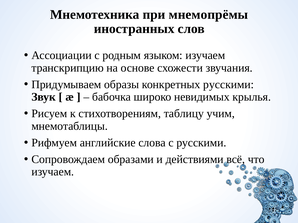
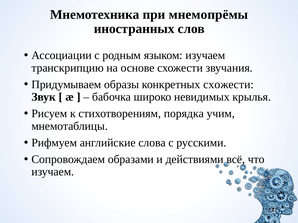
конкретных русскими: русскими -> схожести
таблицу: таблицу -> порядка
